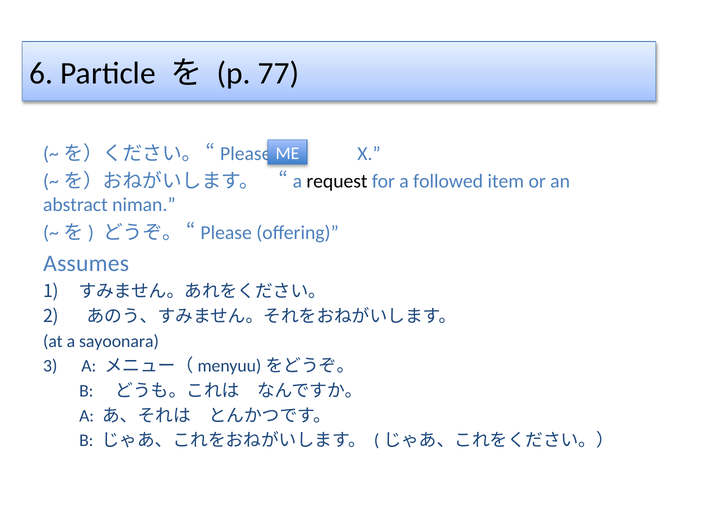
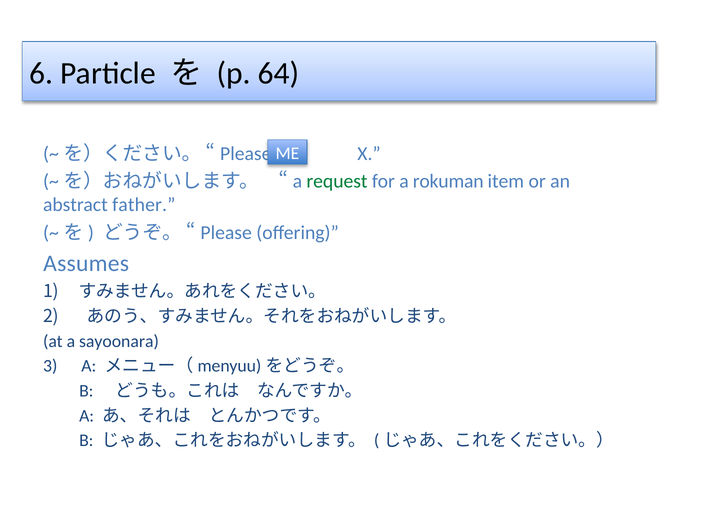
77: 77 -> 64
request colour: black -> green
followed: followed -> rokuman
niman: niman -> father
